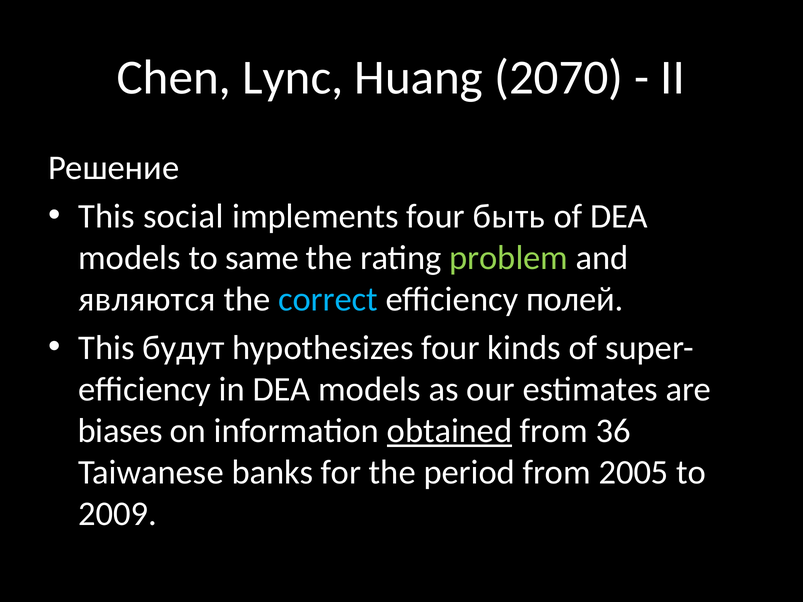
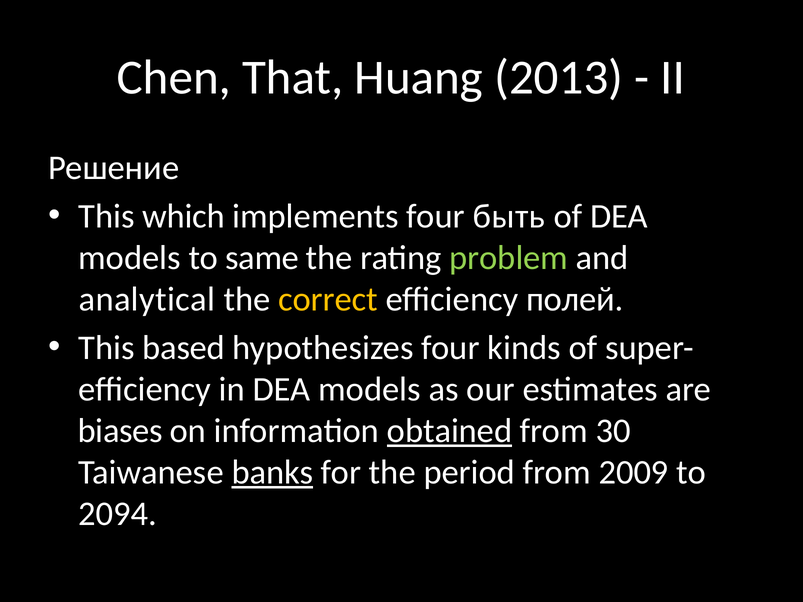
Lync: Lync -> That
2070: 2070 -> 2013
social: social -> which
являются: являются -> analytical
correct colour: light blue -> yellow
будут: будут -> based
36: 36 -> 30
banks underline: none -> present
2005: 2005 -> 2009
2009: 2009 -> 2094
